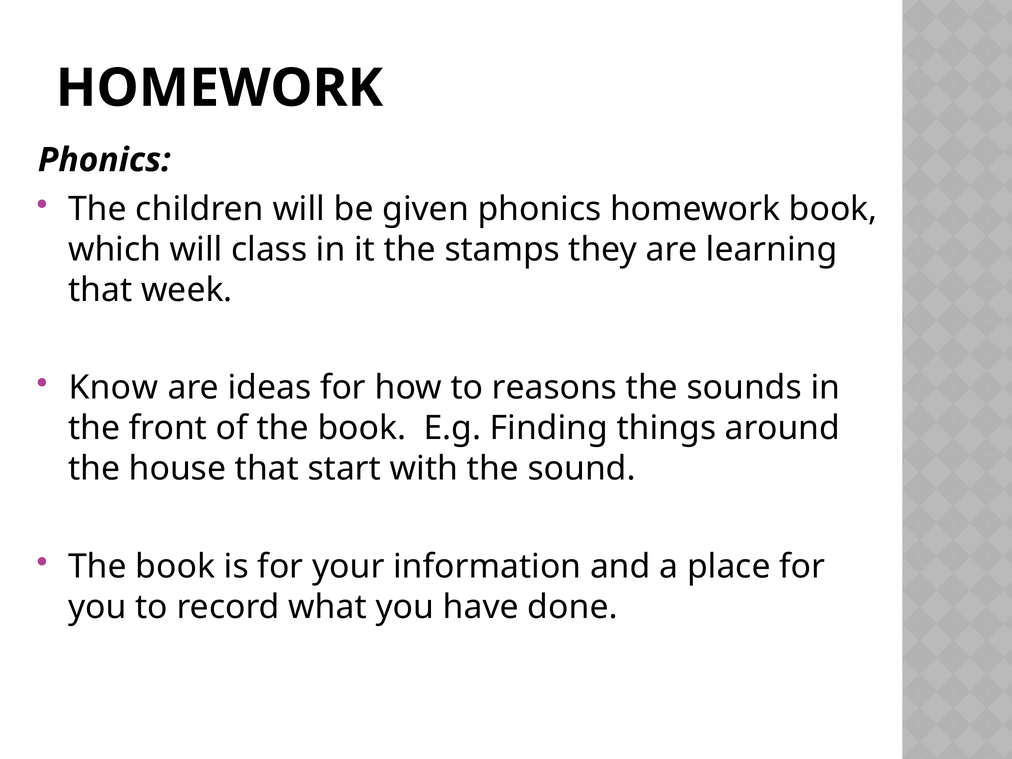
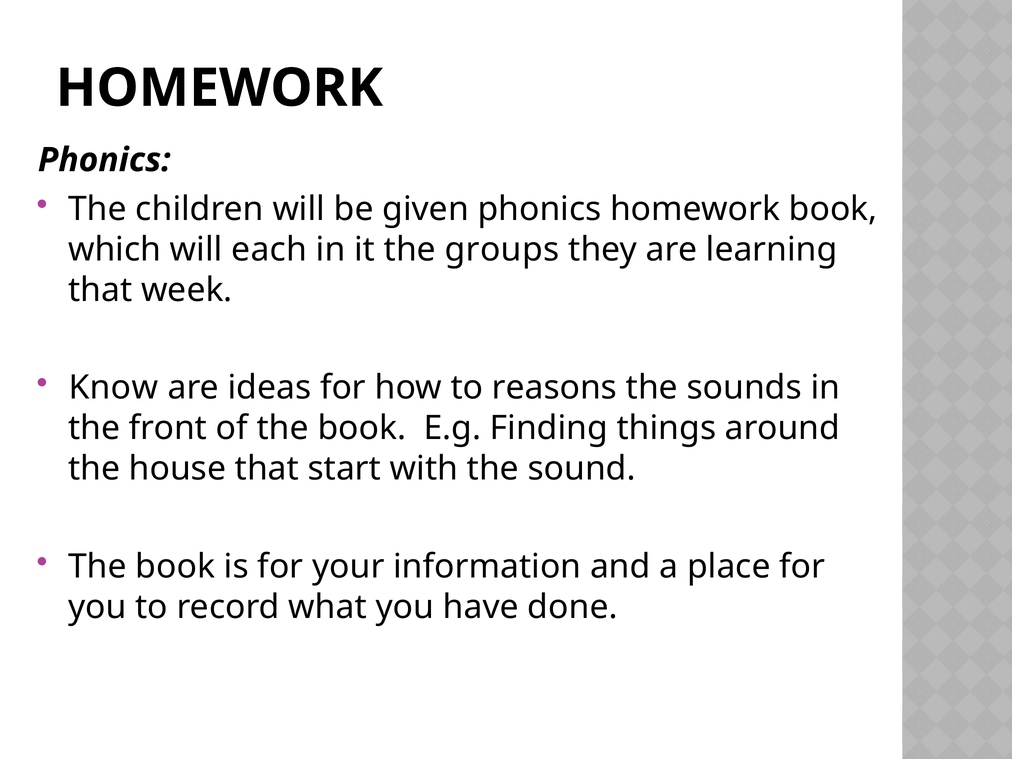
class: class -> each
stamps: stamps -> groups
